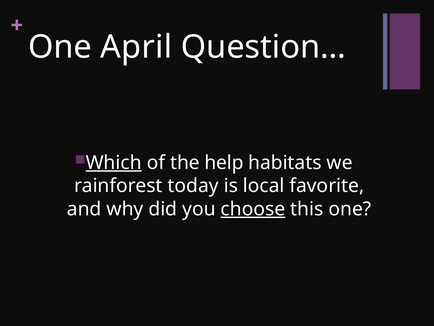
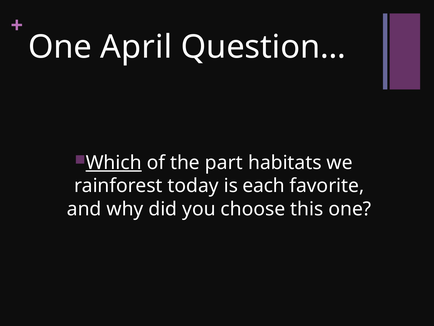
help: help -> part
local: local -> each
choose underline: present -> none
